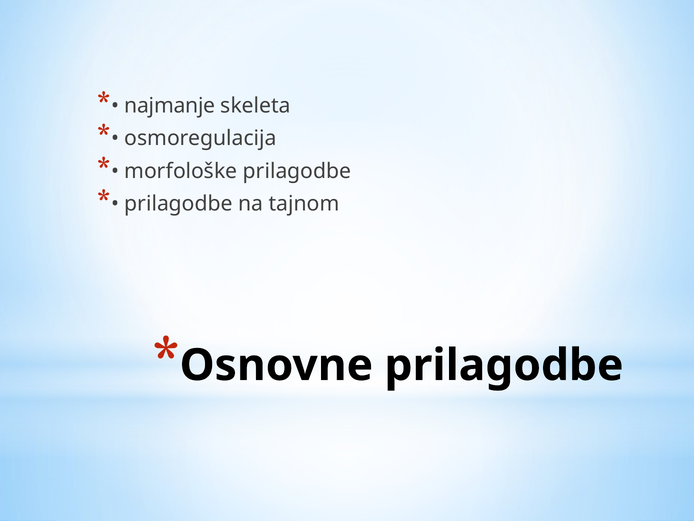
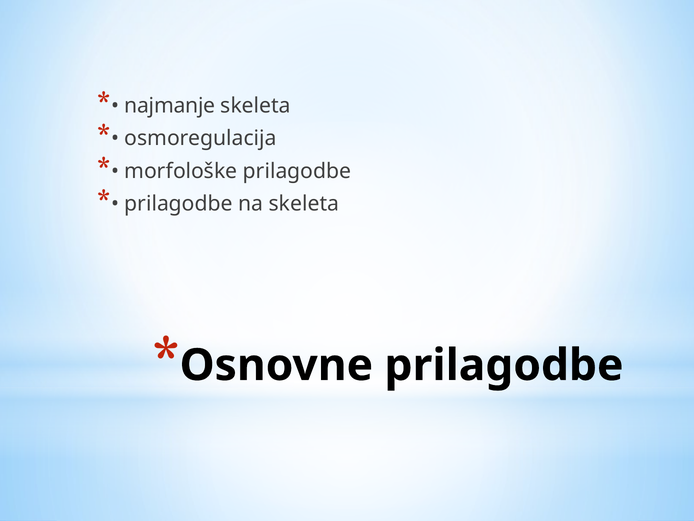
na tajnom: tajnom -> skeleta
